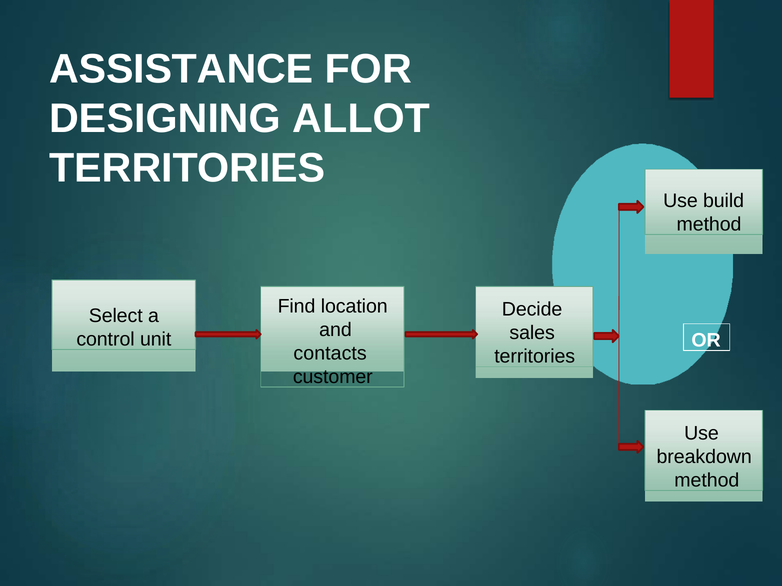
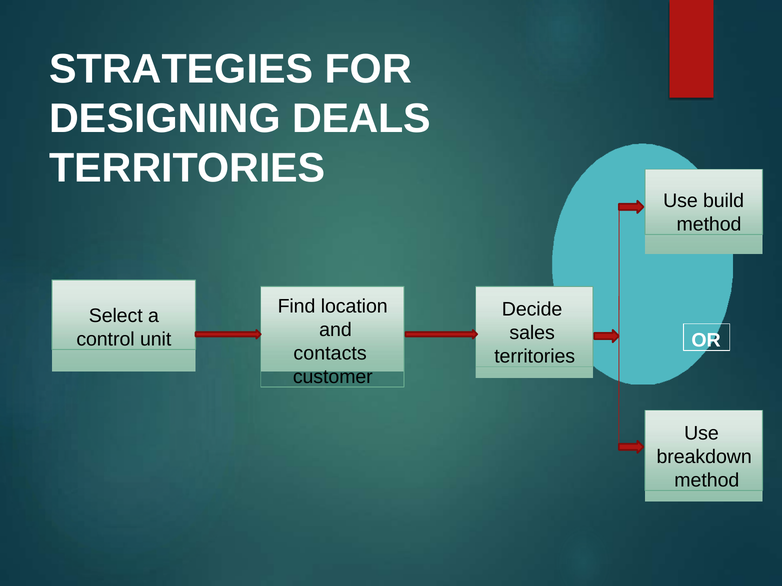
ASSISTANCE: ASSISTANCE -> STRATEGIES
ALLOT: ALLOT -> DEALS
